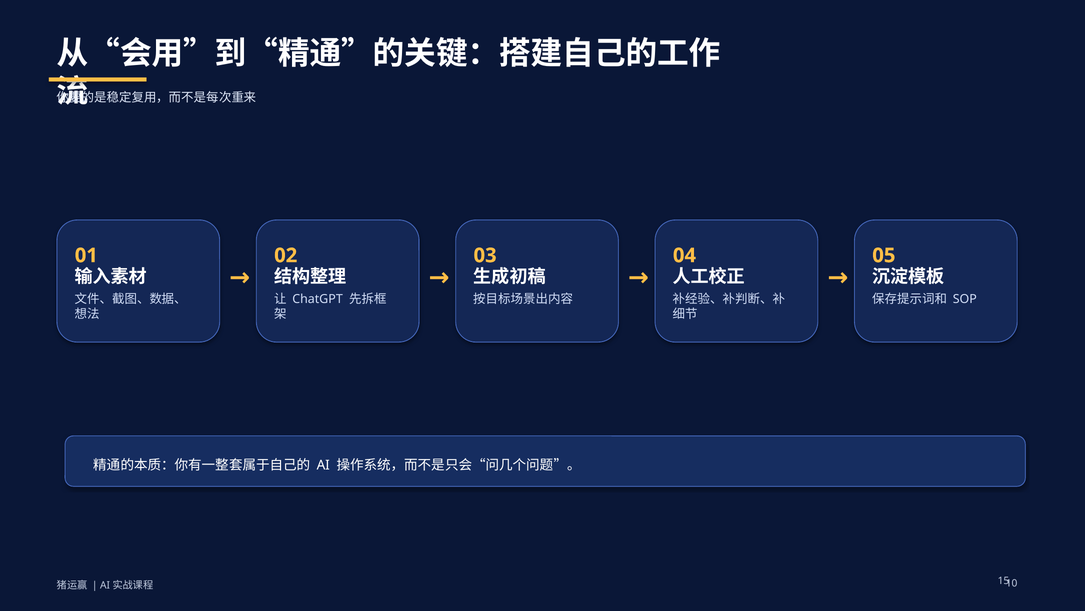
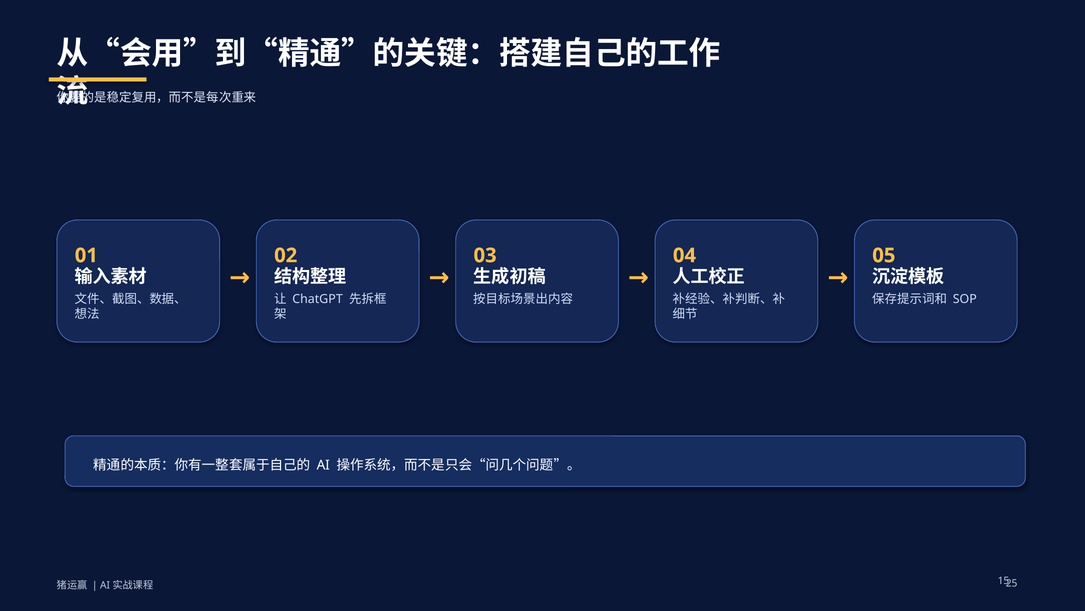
10: 10 -> 25
